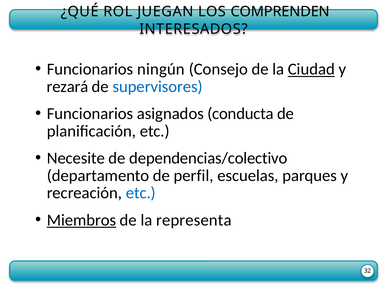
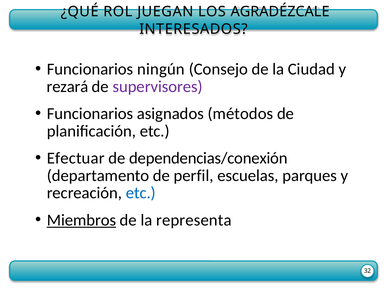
COMPRENDEN: COMPRENDEN -> AGRADÉZCALE
Ciudad underline: present -> none
supervisores colour: blue -> purple
conducta: conducta -> métodos
Necesite: Necesite -> Efectuar
dependencias/colectivo: dependencias/colectivo -> dependencias/conexión
